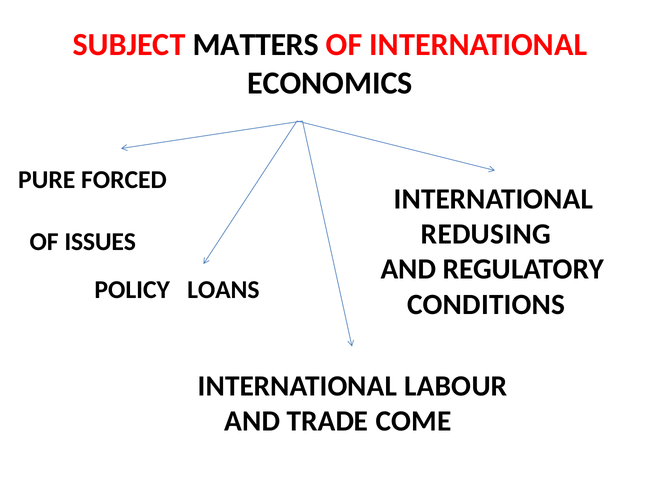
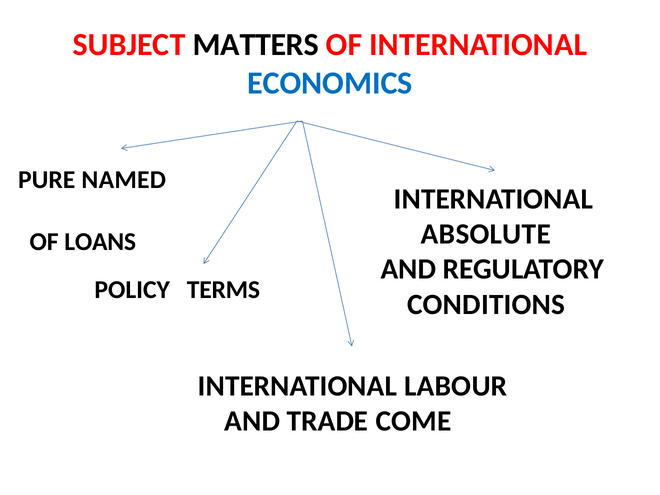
ECONOMICS colour: black -> blue
FORCED: FORCED -> NAMED
REDUSING: REDUSING -> ABSOLUTE
ISSUES: ISSUES -> LOANS
LOANS: LOANS -> TERMS
